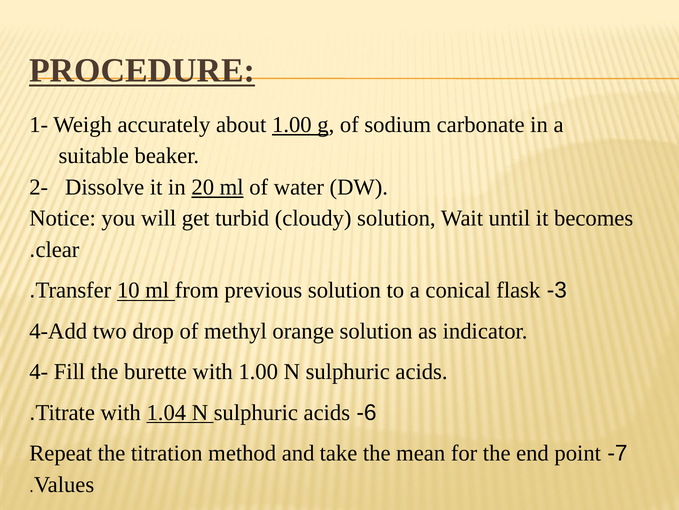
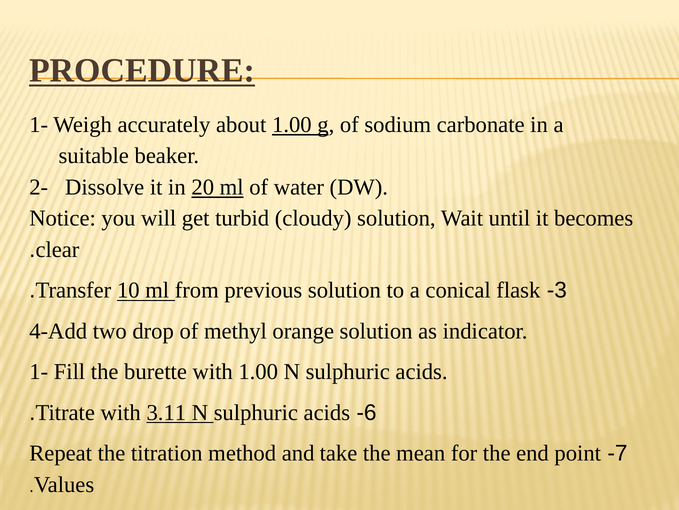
4- at (39, 371): 4- -> 1-
1.04: 1.04 -> 3.11
